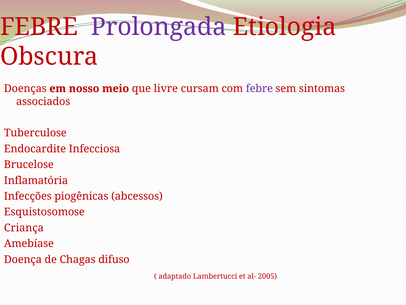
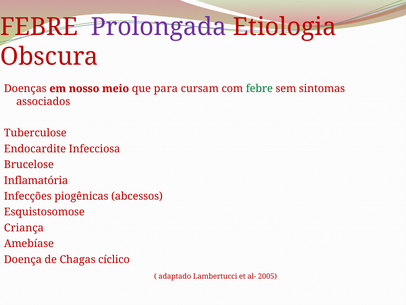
livre: livre -> para
febre at (259, 88) colour: purple -> green
difuso: difuso -> cíclico
